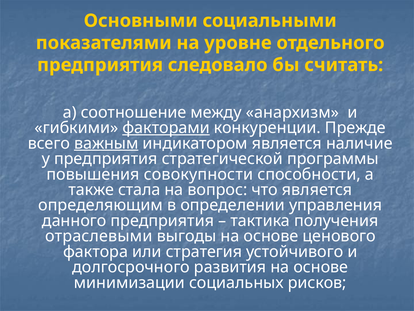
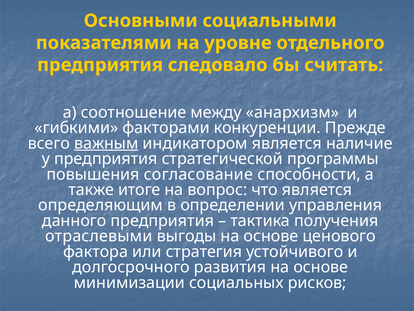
факторами underline: present -> none
совокупности: совокупности -> согласование
стала: стала -> итоге
